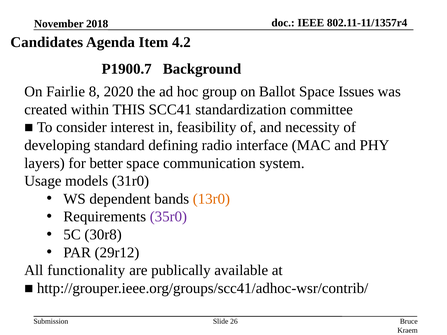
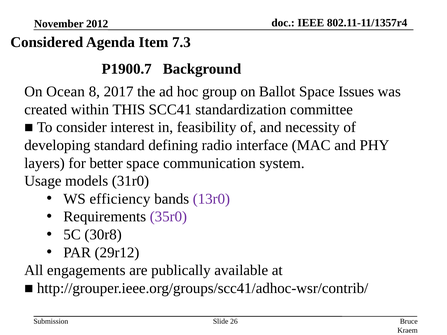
2018: 2018 -> 2012
Candidates: Candidates -> Considered
4.2: 4.2 -> 7.3
Fairlie: Fairlie -> Ocean
2020: 2020 -> 2017
dependent: dependent -> efficiency
13r0 colour: orange -> purple
functionality: functionality -> engagements
